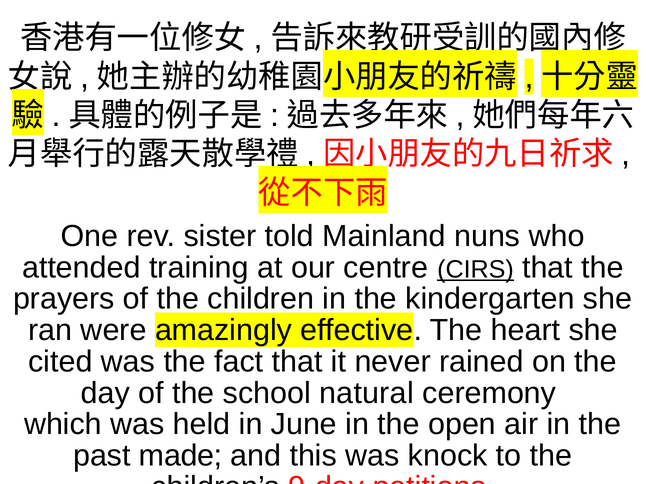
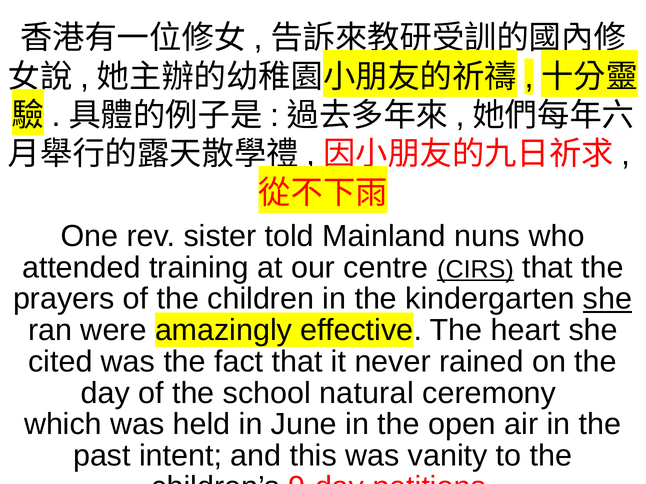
she at (607, 299) underline: none -> present
made: made -> intent
knock: knock -> vanity
